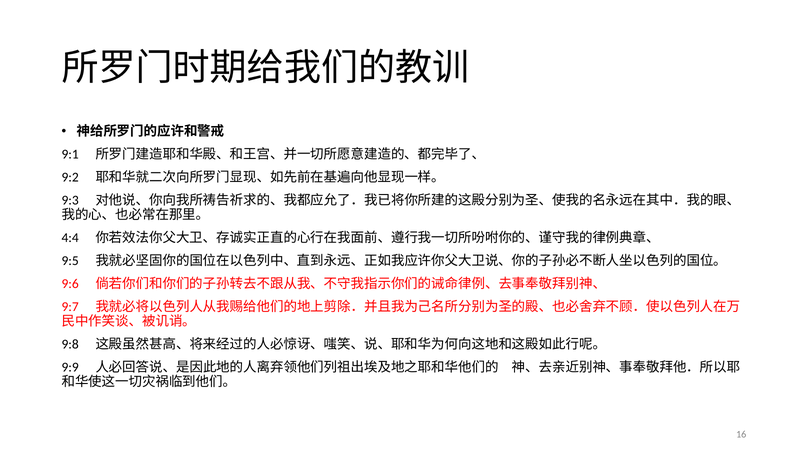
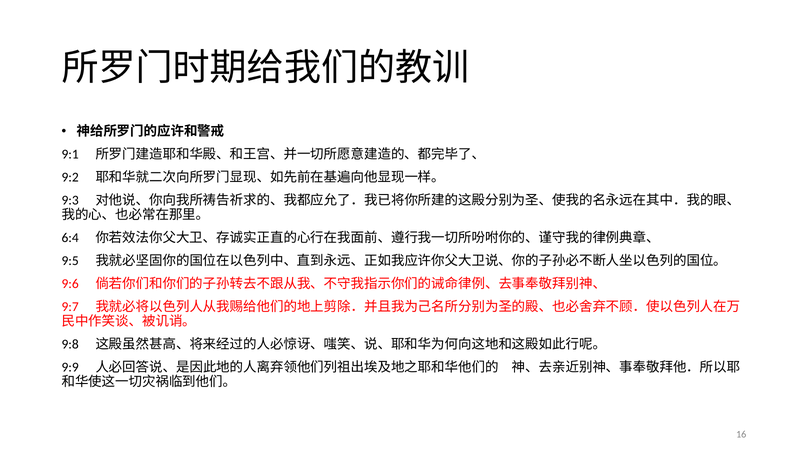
4:4: 4:4 -> 6:4
